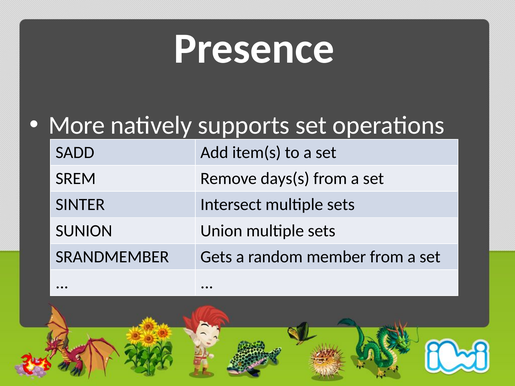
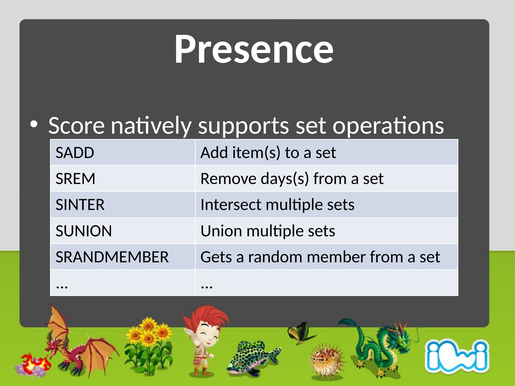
More: More -> Score
